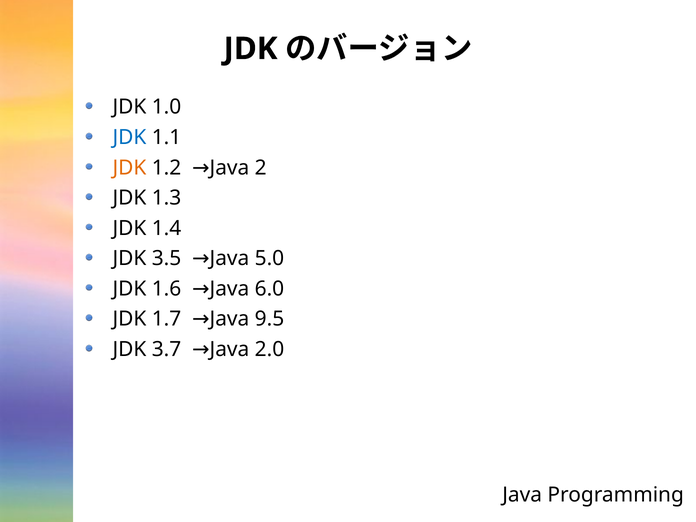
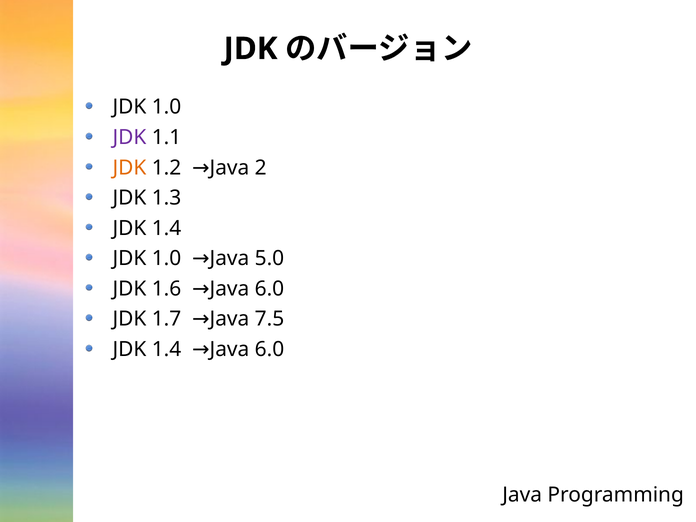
JDK at (129, 137) colour: blue -> purple
3.5 at (166, 259): 3.5 -> 1.0
9.5: 9.5 -> 7.5
3.7 at (166, 349): 3.7 -> 1.4
2.0 at (269, 349): 2.0 -> 6.0
